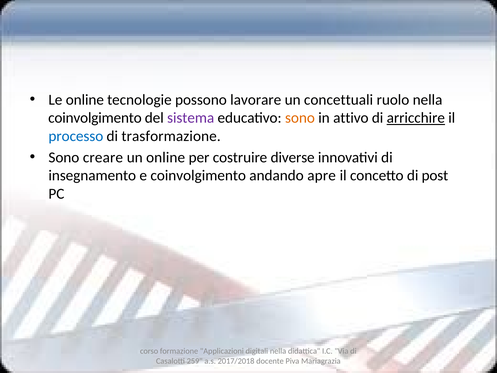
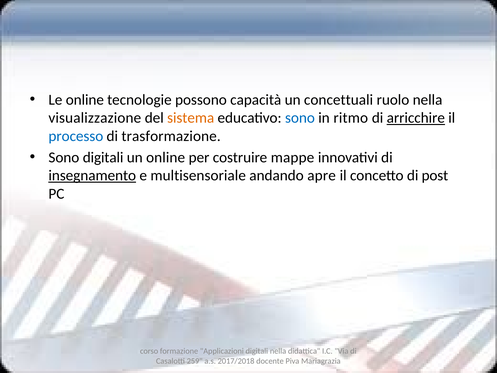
lavorare: lavorare -> capacità
coinvolgimento at (95, 118): coinvolgimento -> visualizzazione
sistema colour: purple -> orange
sono at (300, 118) colour: orange -> blue
attivo: attivo -> ritmo
Sono creare: creare -> digitali
diverse: diverse -> mappe
insegnamento underline: none -> present
e coinvolgimento: coinvolgimento -> multisensoriale
